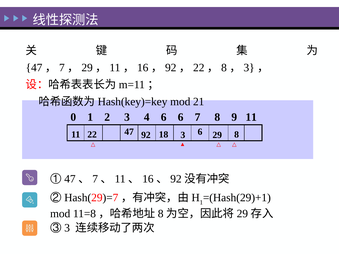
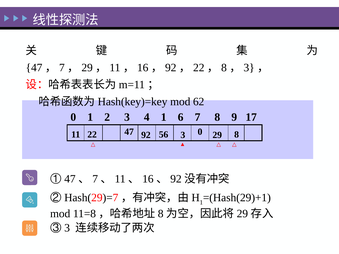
21: 21 -> 62
4 6: 6 -> 1
9 11: 11 -> 17
47 6: 6 -> 0
18: 18 -> 56
